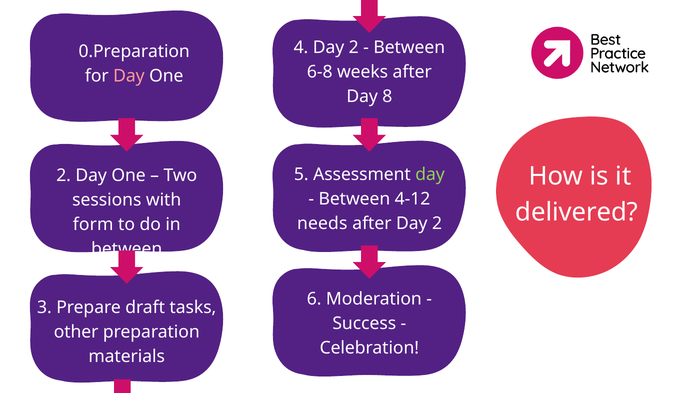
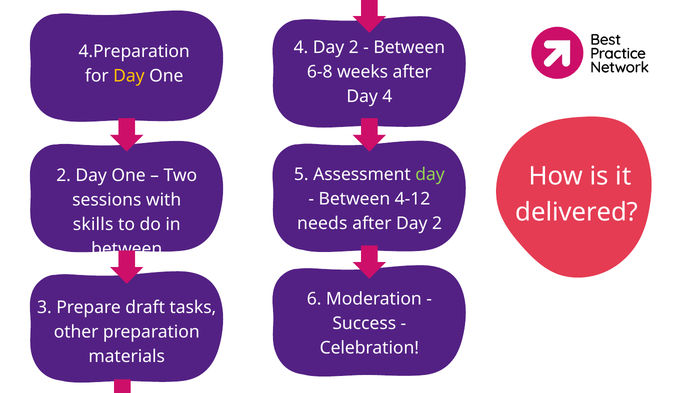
0.Preparation: 0.Preparation -> 4.Preparation
Day at (129, 76) colour: pink -> yellow
Day 8: 8 -> 4
form: form -> skills
